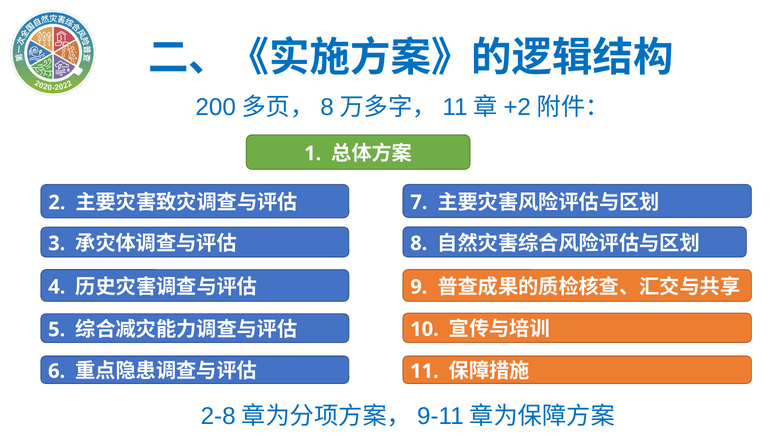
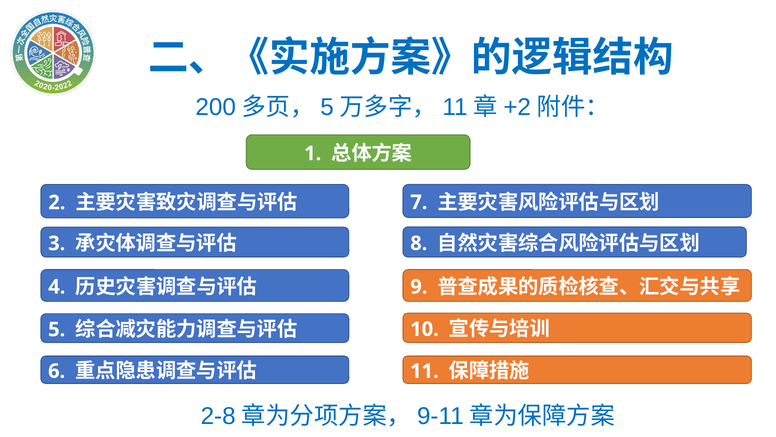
8 at (327, 107): 8 -> 5
